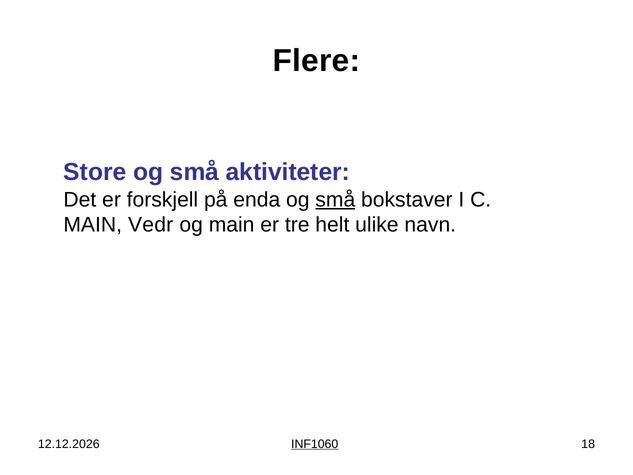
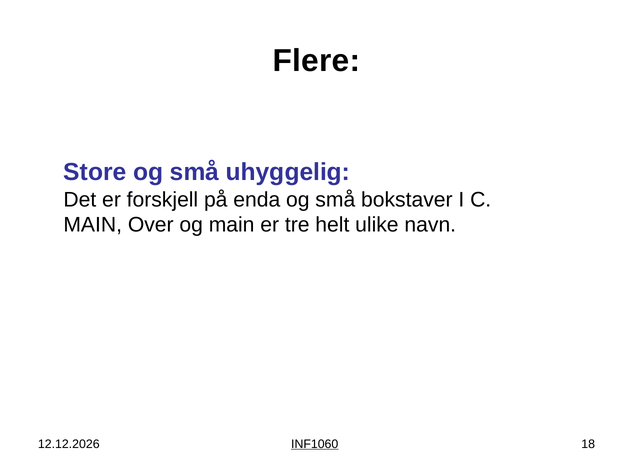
aktiviteter: aktiviteter -> uhyggelig
små at (335, 199) underline: present -> none
Vedr: Vedr -> Over
